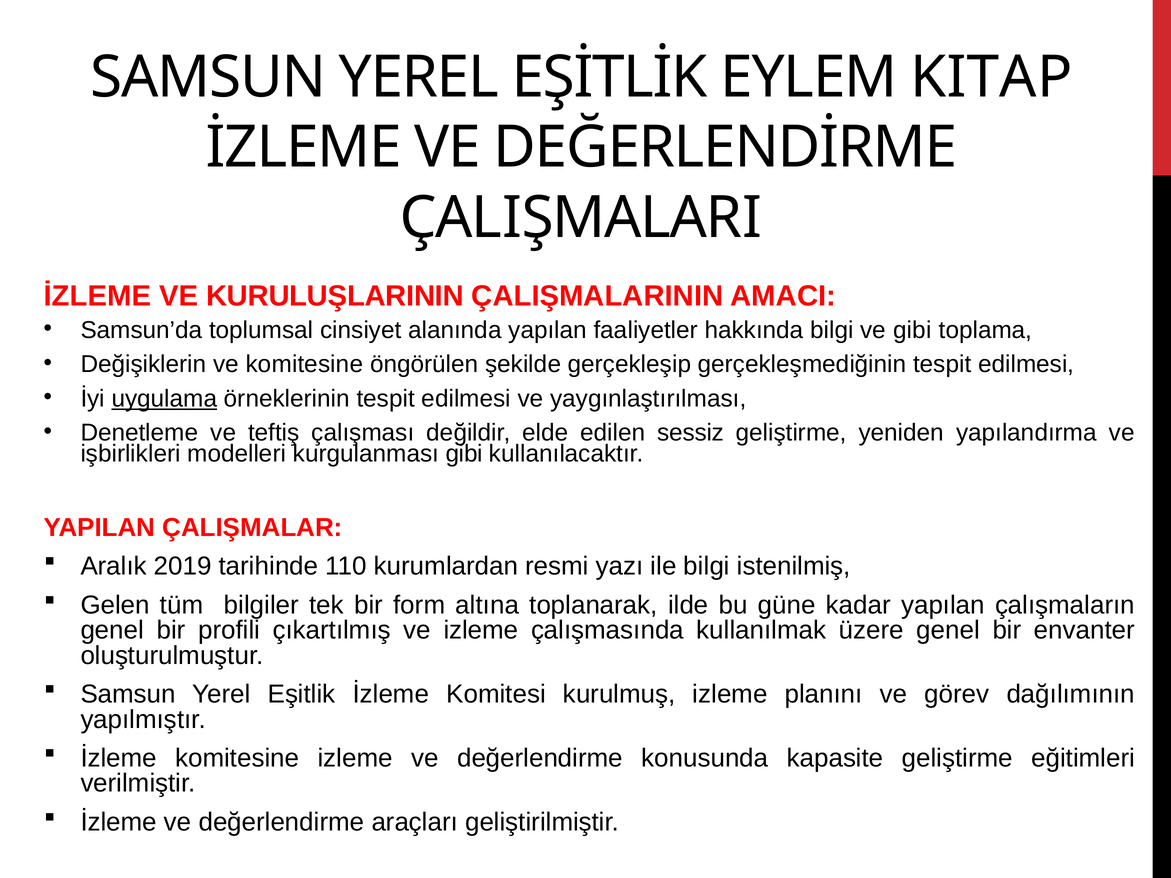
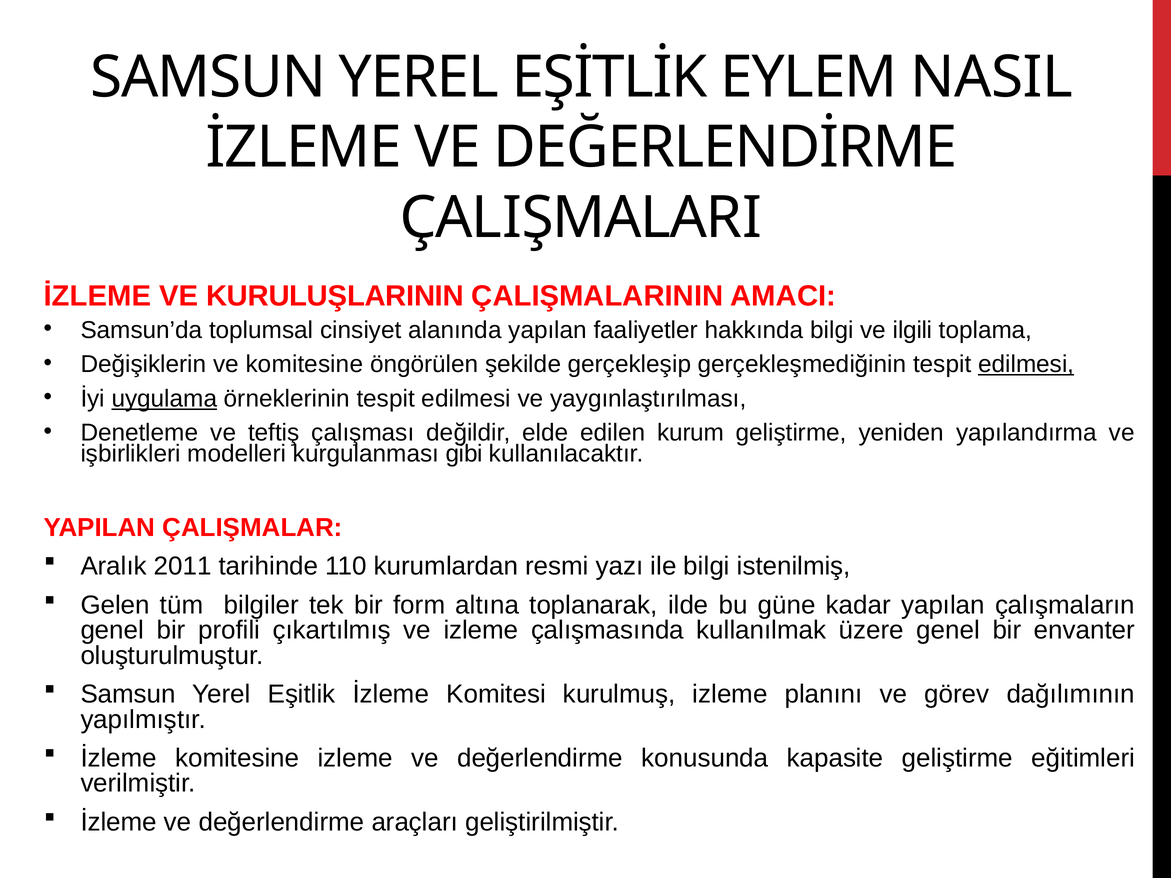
KITAP: KITAP -> NASIL
ve gibi: gibi -> ilgili
edilmesi at (1026, 365) underline: none -> present
sessiz: sessiz -> kurum
2019: 2019 -> 2011
